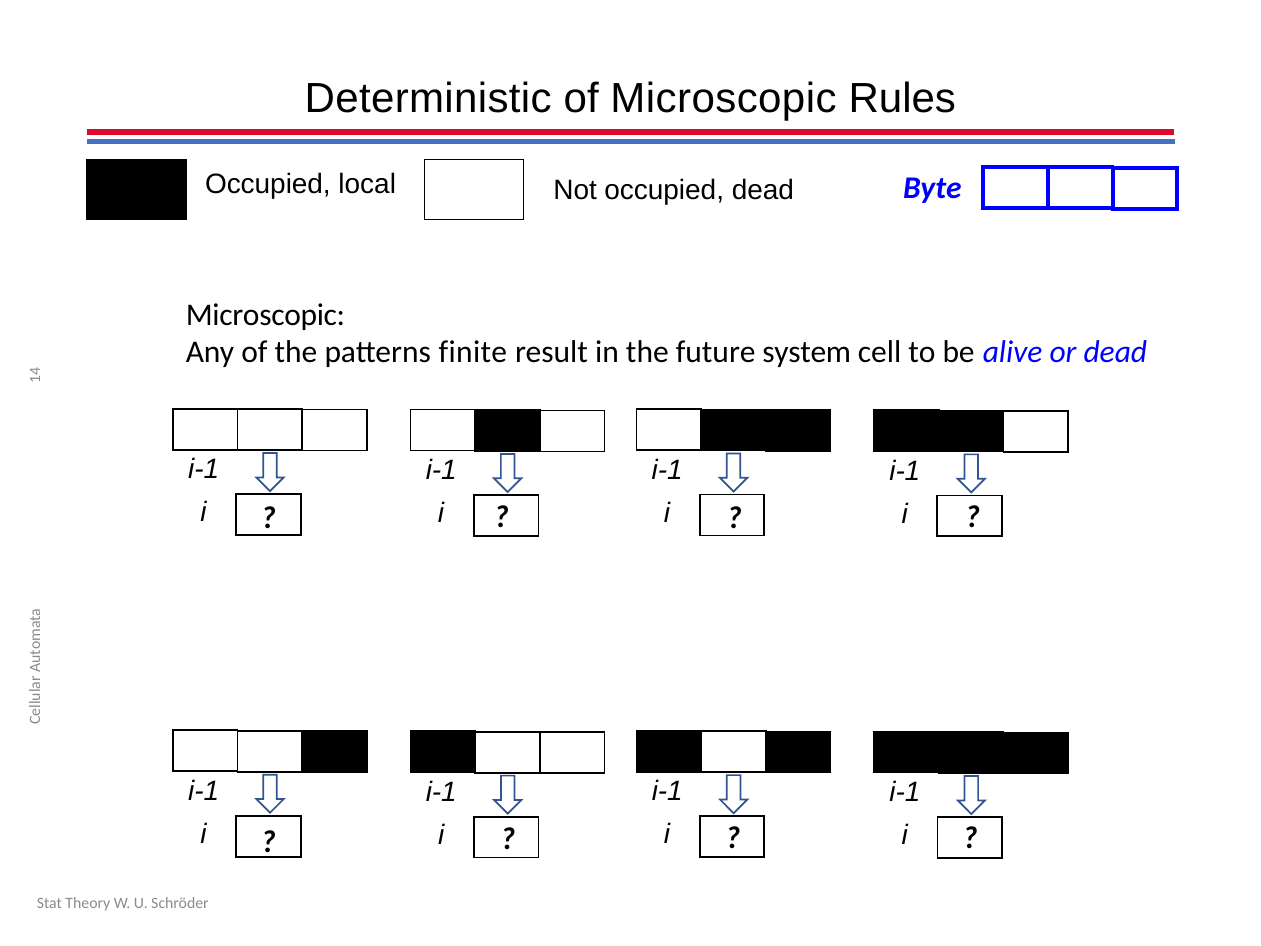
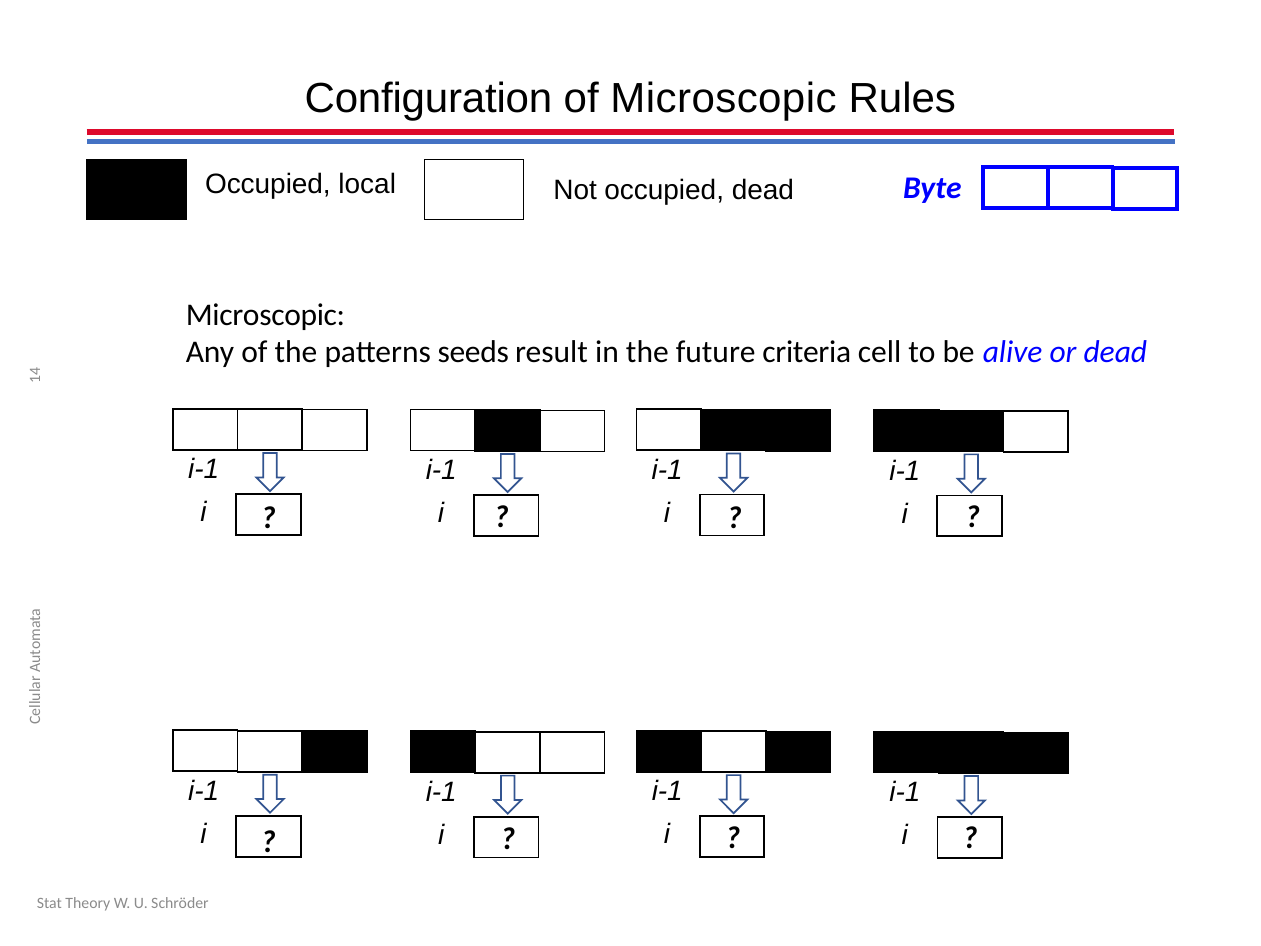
Deterministic: Deterministic -> Configuration
finite: finite -> seeds
system: system -> criteria
